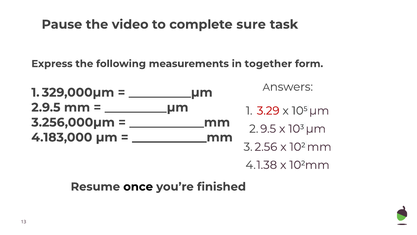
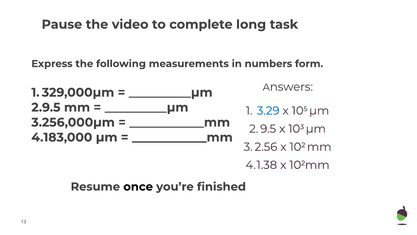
sure: sure -> long
together: together -> numbers
3.29 colour: red -> blue
